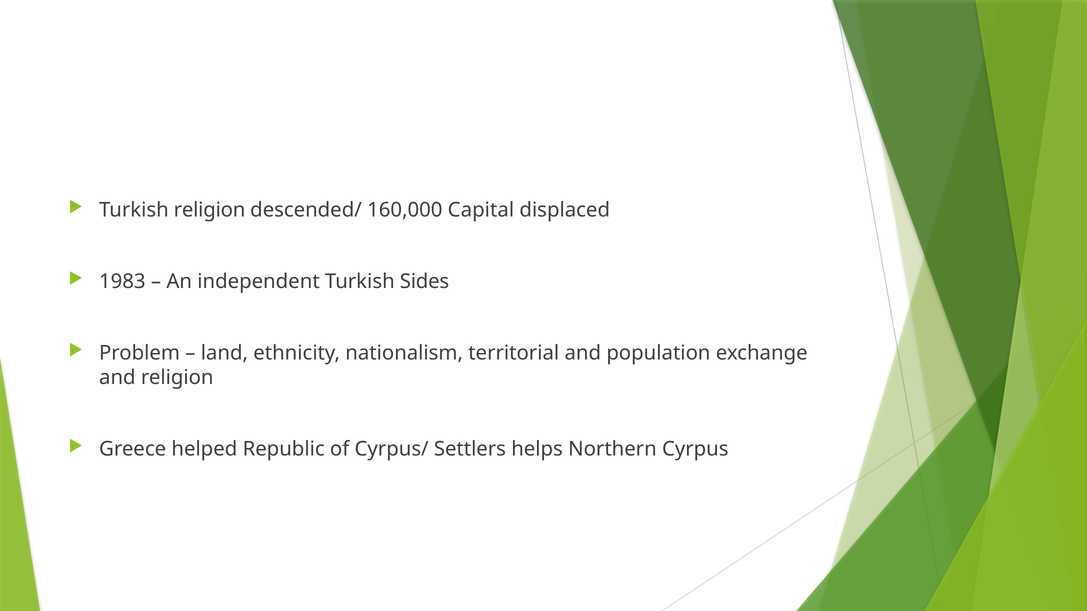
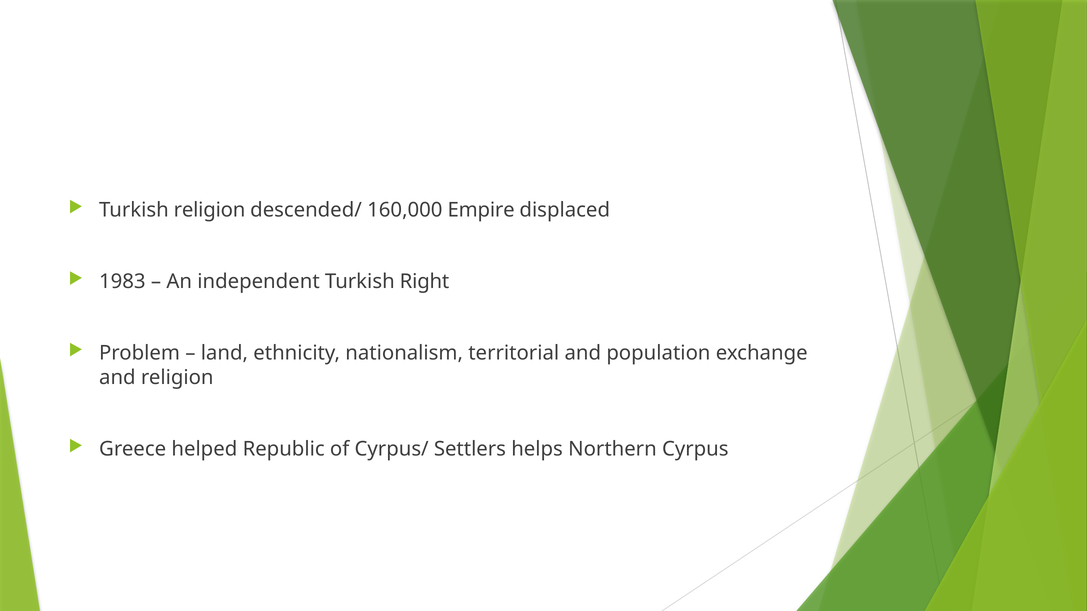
Capital: Capital -> Empire
Sides: Sides -> Right
